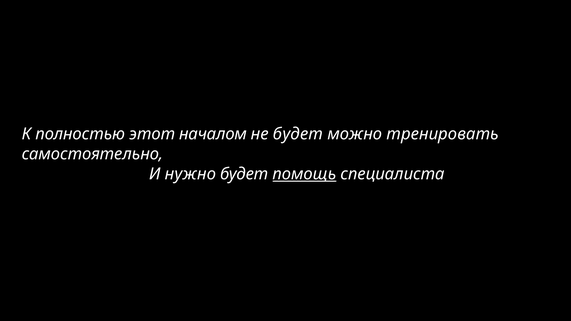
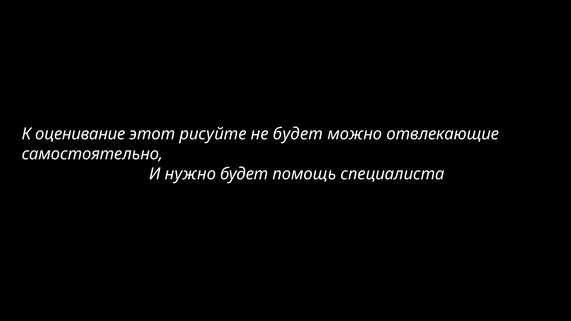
полностью: полностью -> оценивание
началом: началом -> рисуйте
тренировать: тренировать -> отвлекающие
помощь underline: present -> none
